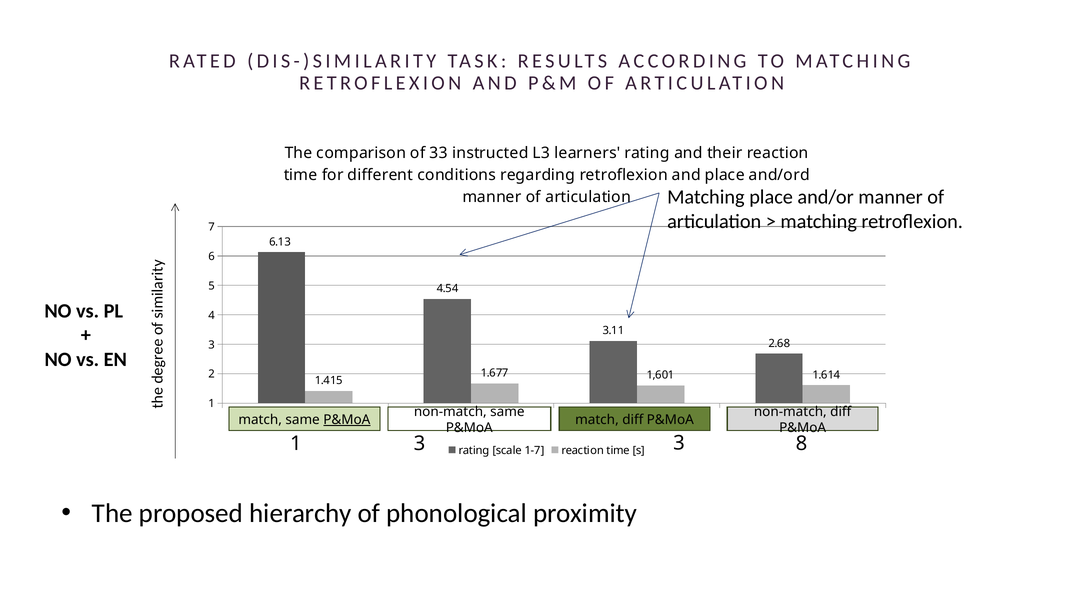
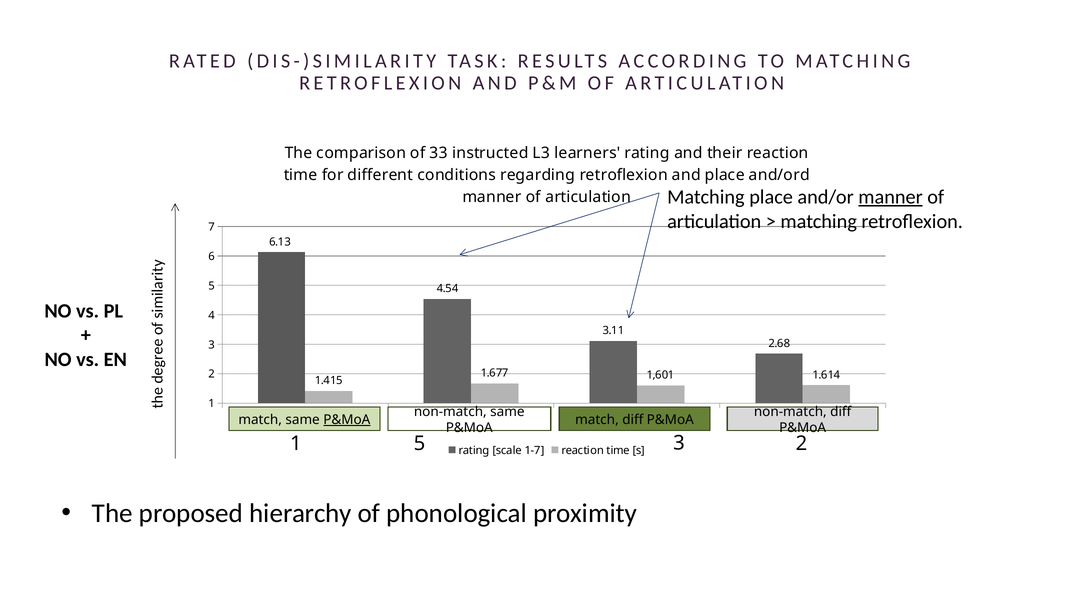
manner at (891, 197) underline: none -> present
1 3: 3 -> 5
3 8: 8 -> 2
